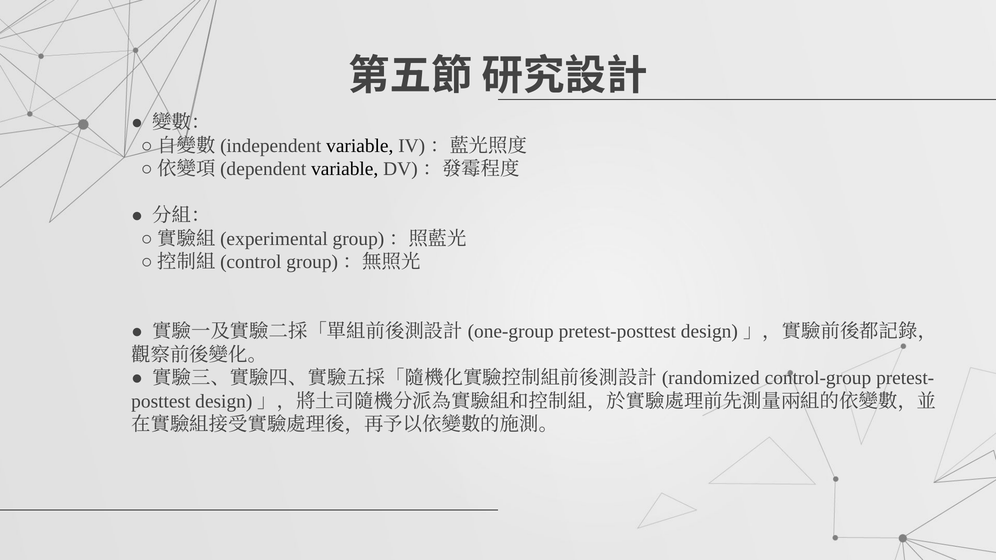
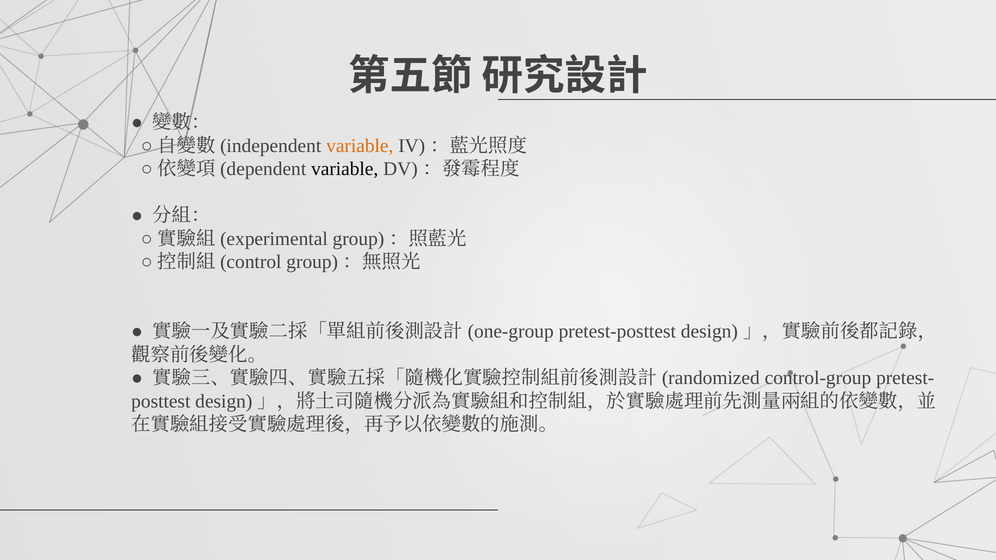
variable at (360, 146) colour: black -> orange
